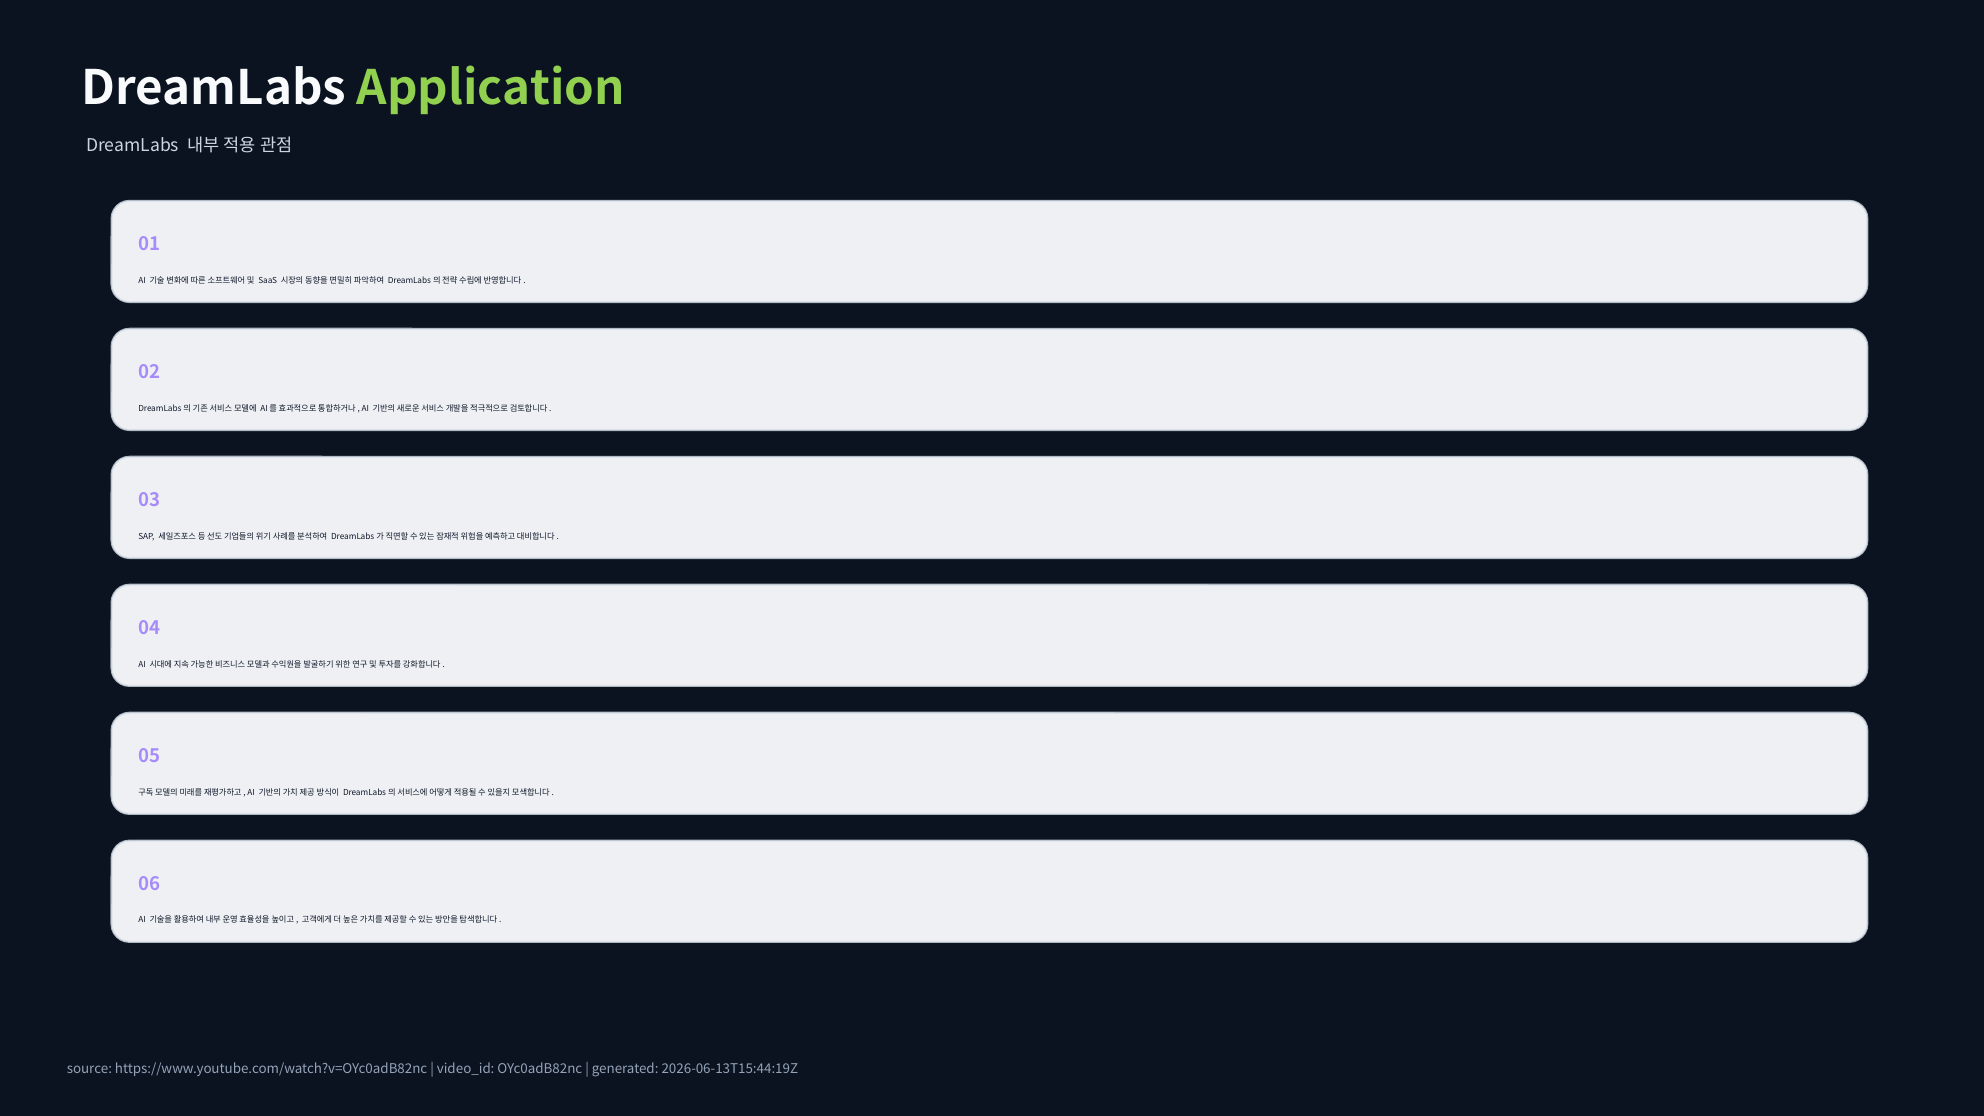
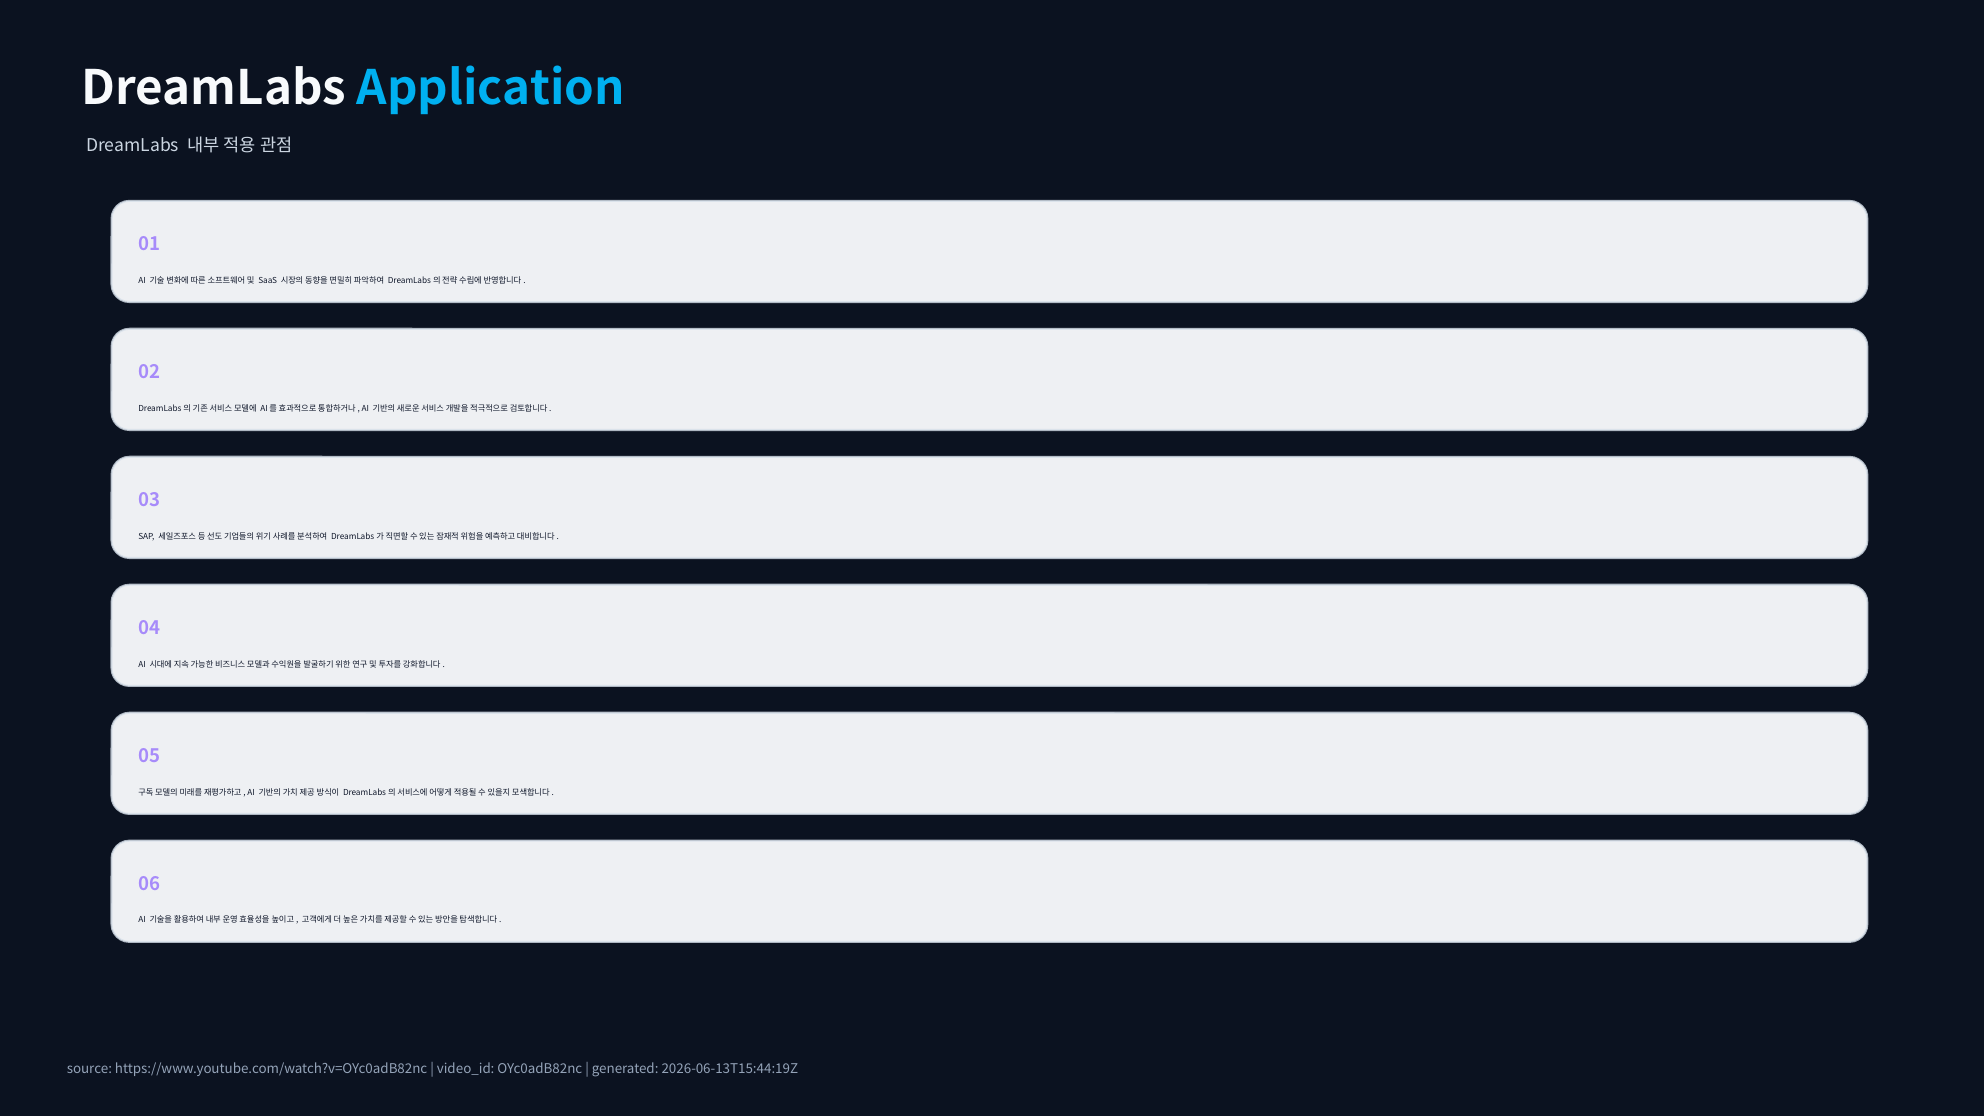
Application colour: light green -> light blue
